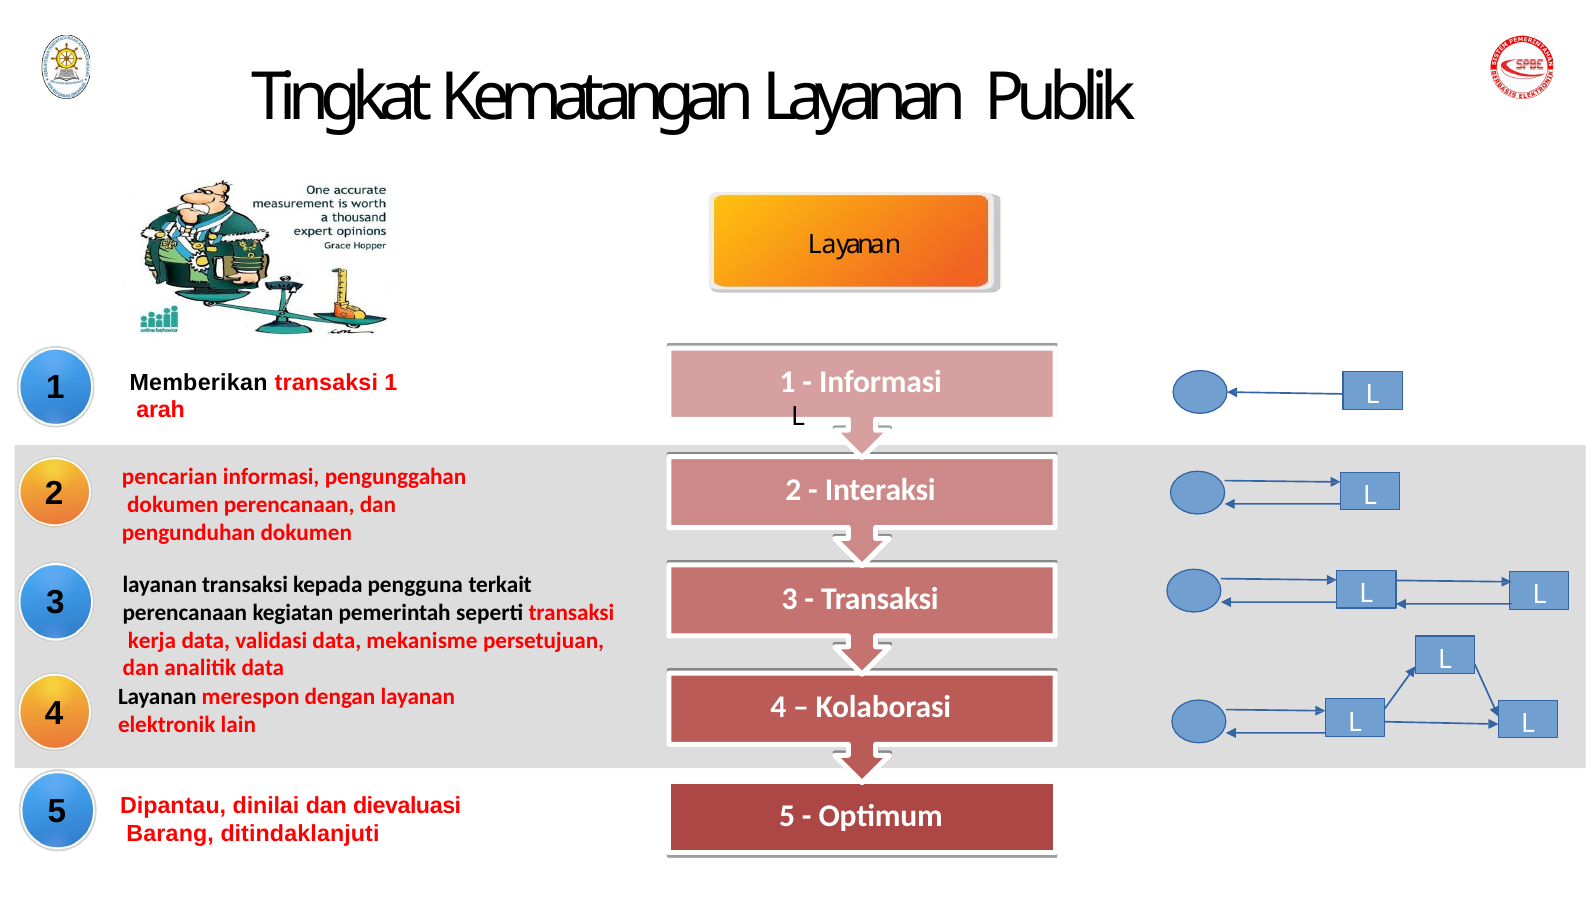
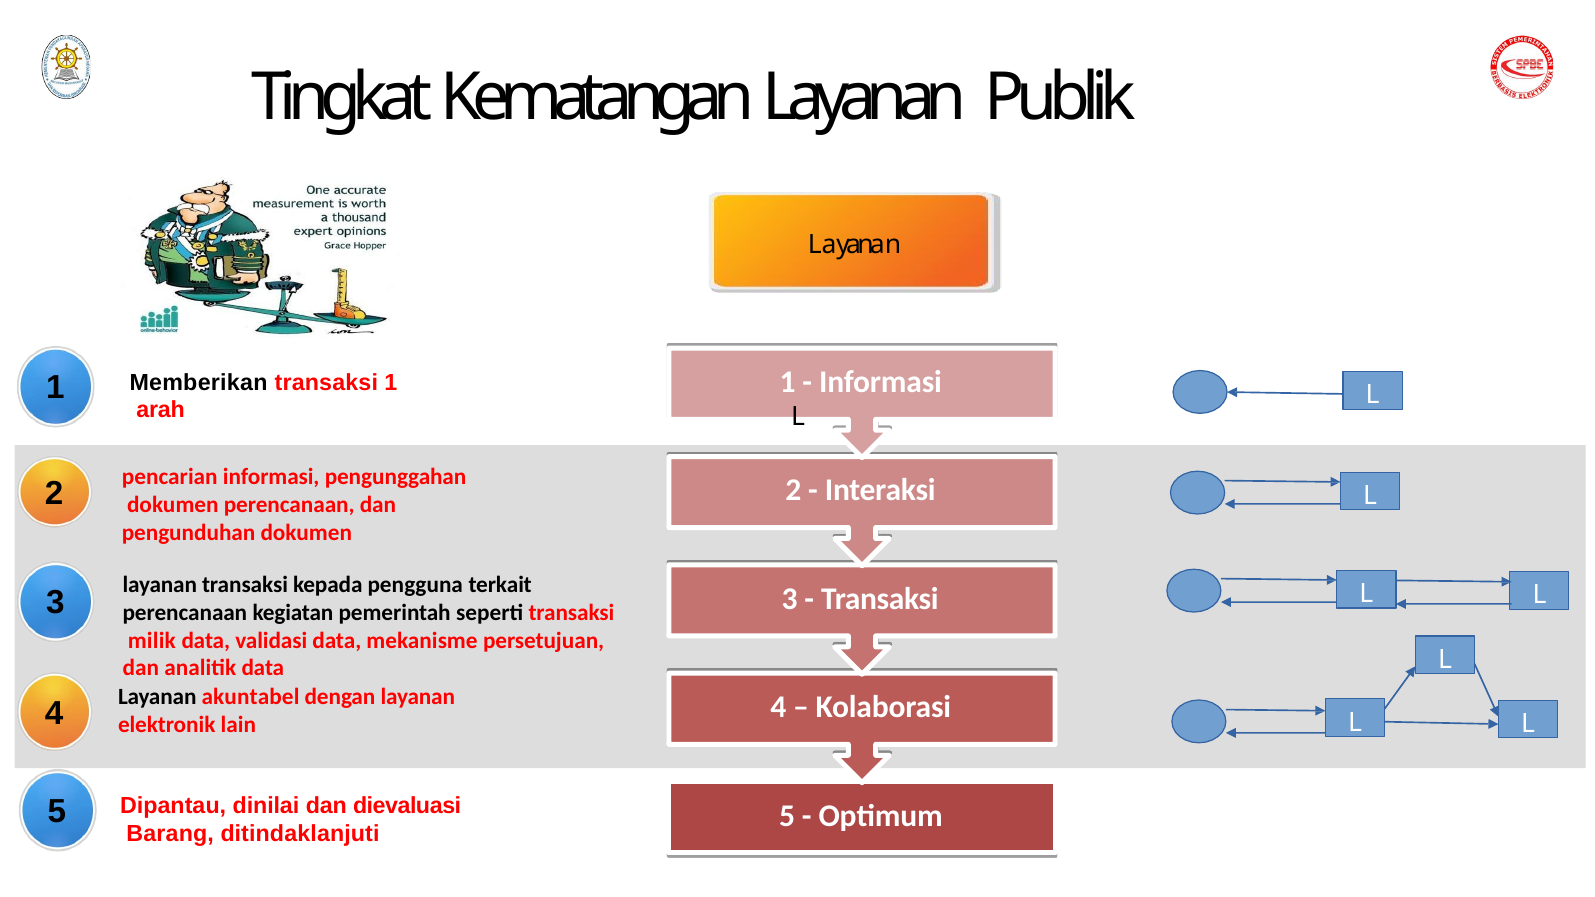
kerja: kerja -> milik
merespon: merespon -> akuntabel
